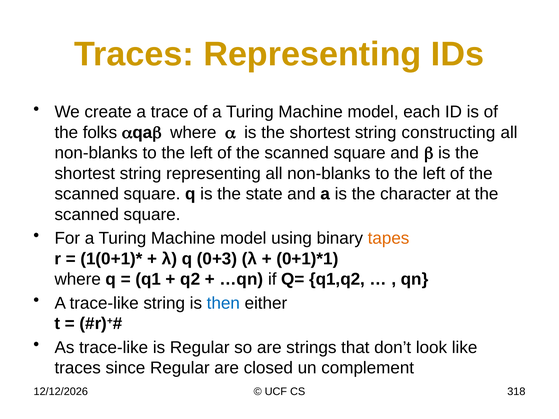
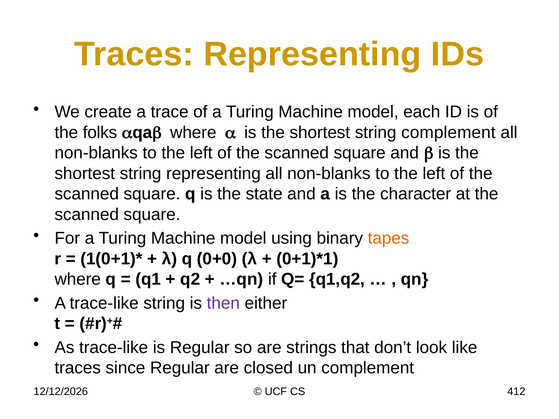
string constructing: constructing -> complement
0+3: 0+3 -> 0+0
then colour: blue -> purple
318: 318 -> 412
